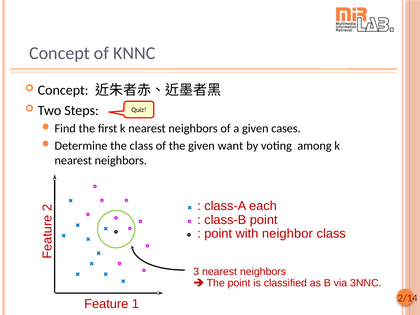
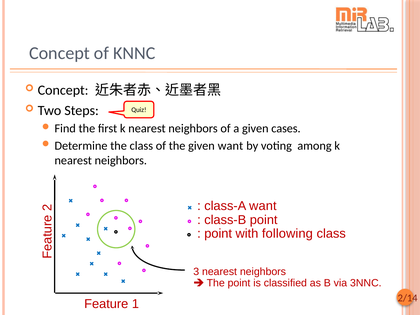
class-A each: each -> want
neighbor: neighbor -> following
